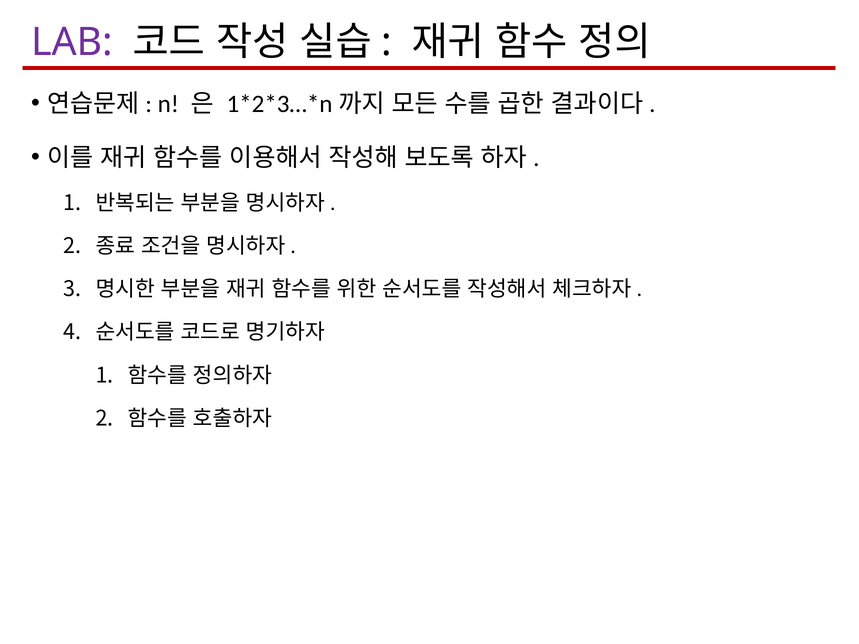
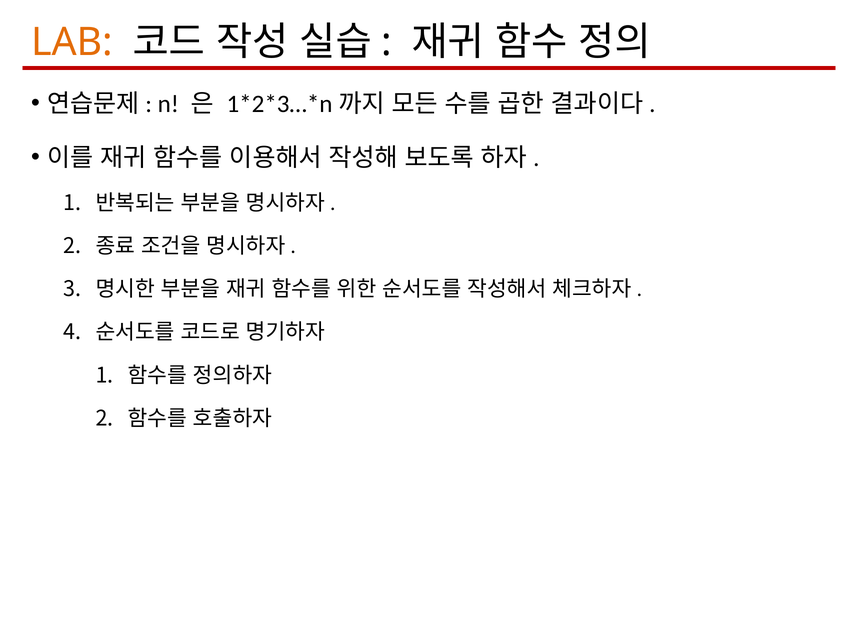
LAB colour: purple -> orange
